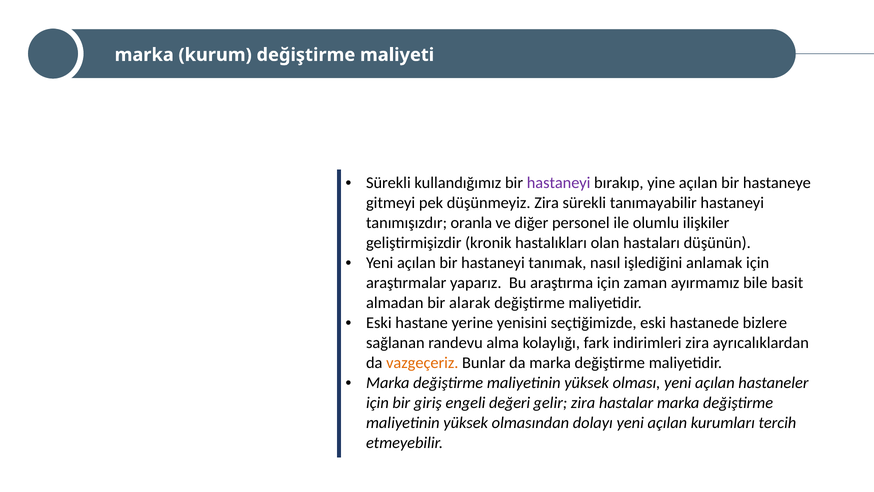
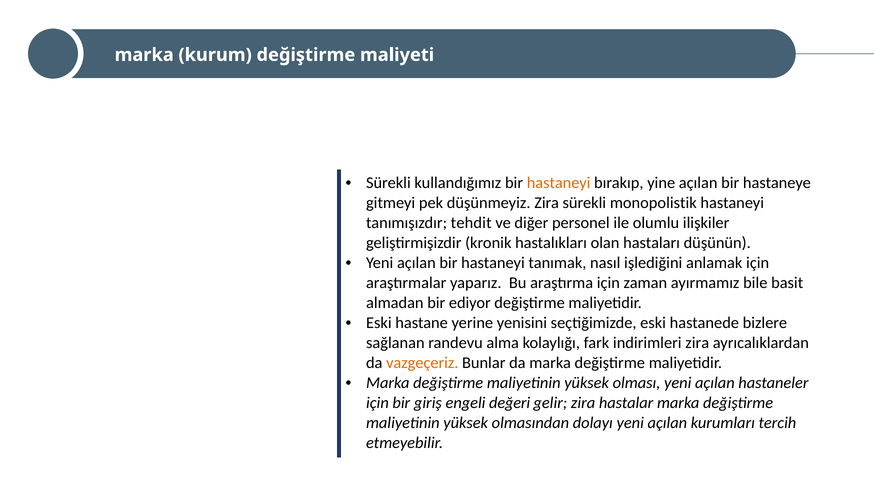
hastaneyi at (559, 183) colour: purple -> orange
tanımayabilir: tanımayabilir -> monopolistik
oranla: oranla -> tehdit
alarak: alarak -> ediyor
